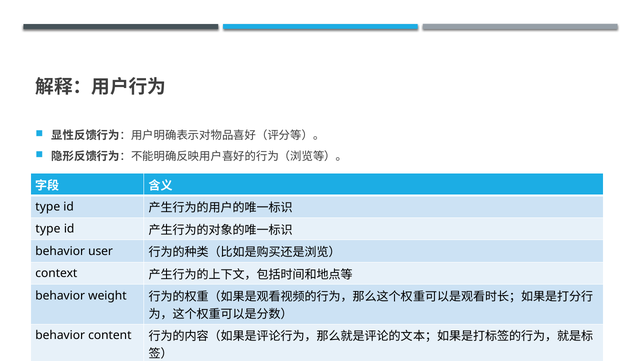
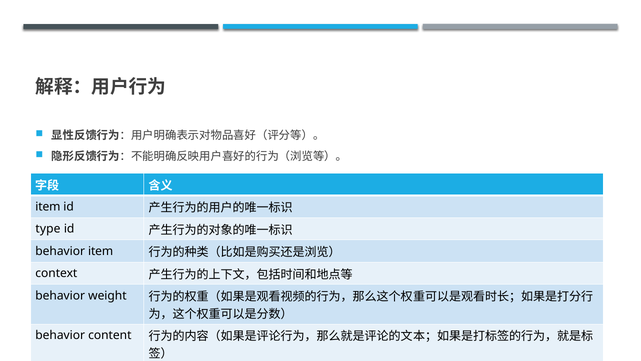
type at (48, 206): type -> item
behavior user: user -> item
